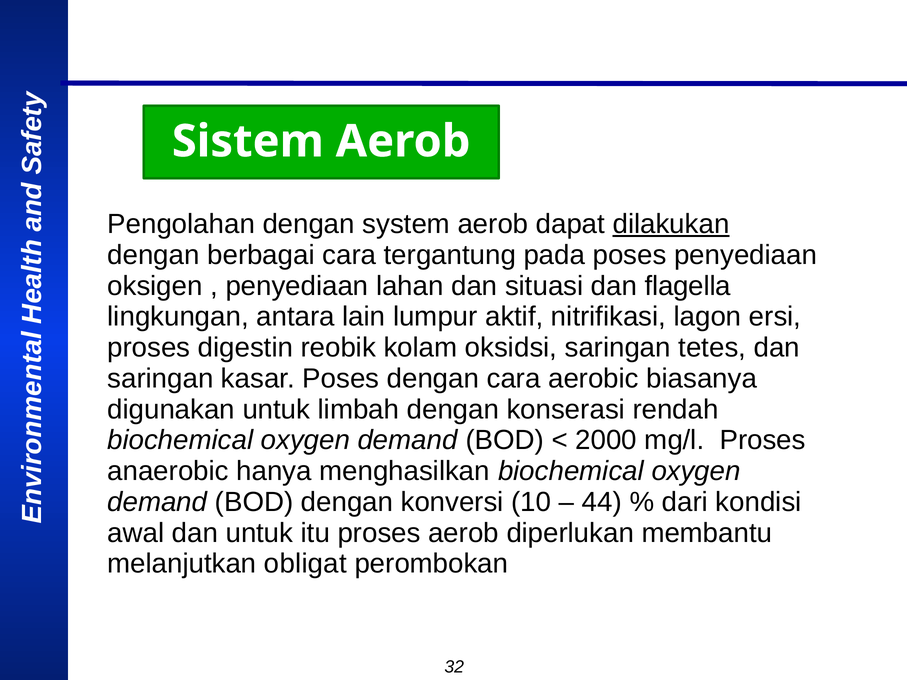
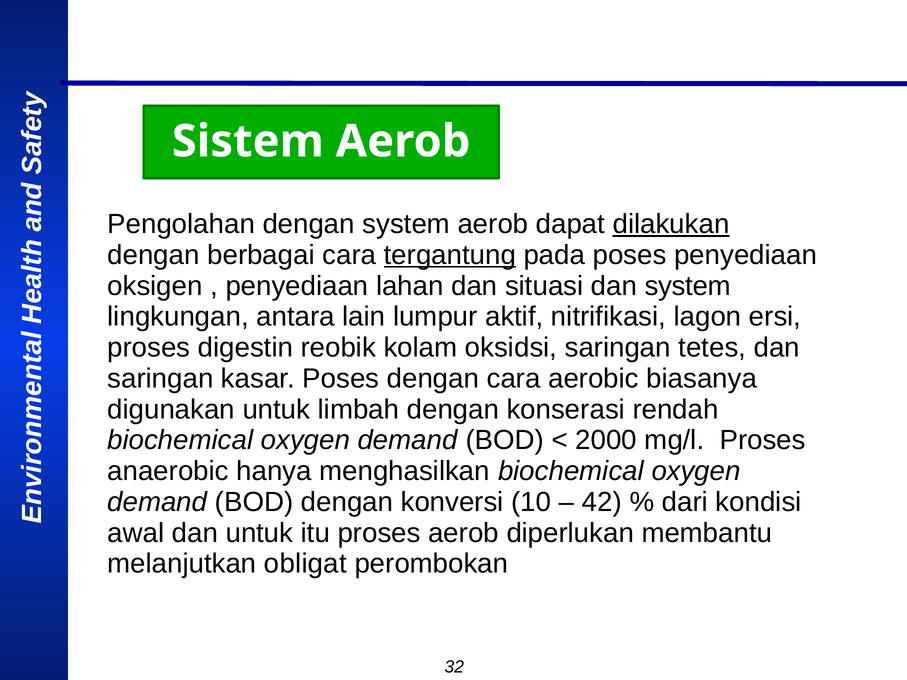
tergantung underline: none -> present
dan flagella: flagella -> system
44: 44 -> 42
